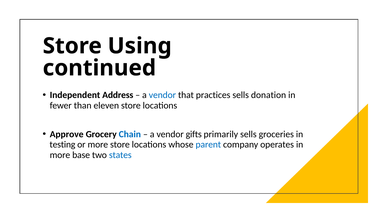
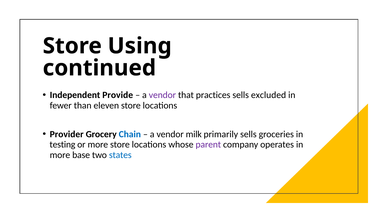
Address: Address -> Provide
vendor at (162, 95) colour: blue -> purple
donation: donation -> excluded
Approve: Approve -> Provider
gifts: gifts -> milk
parent colour: blue -> purple
